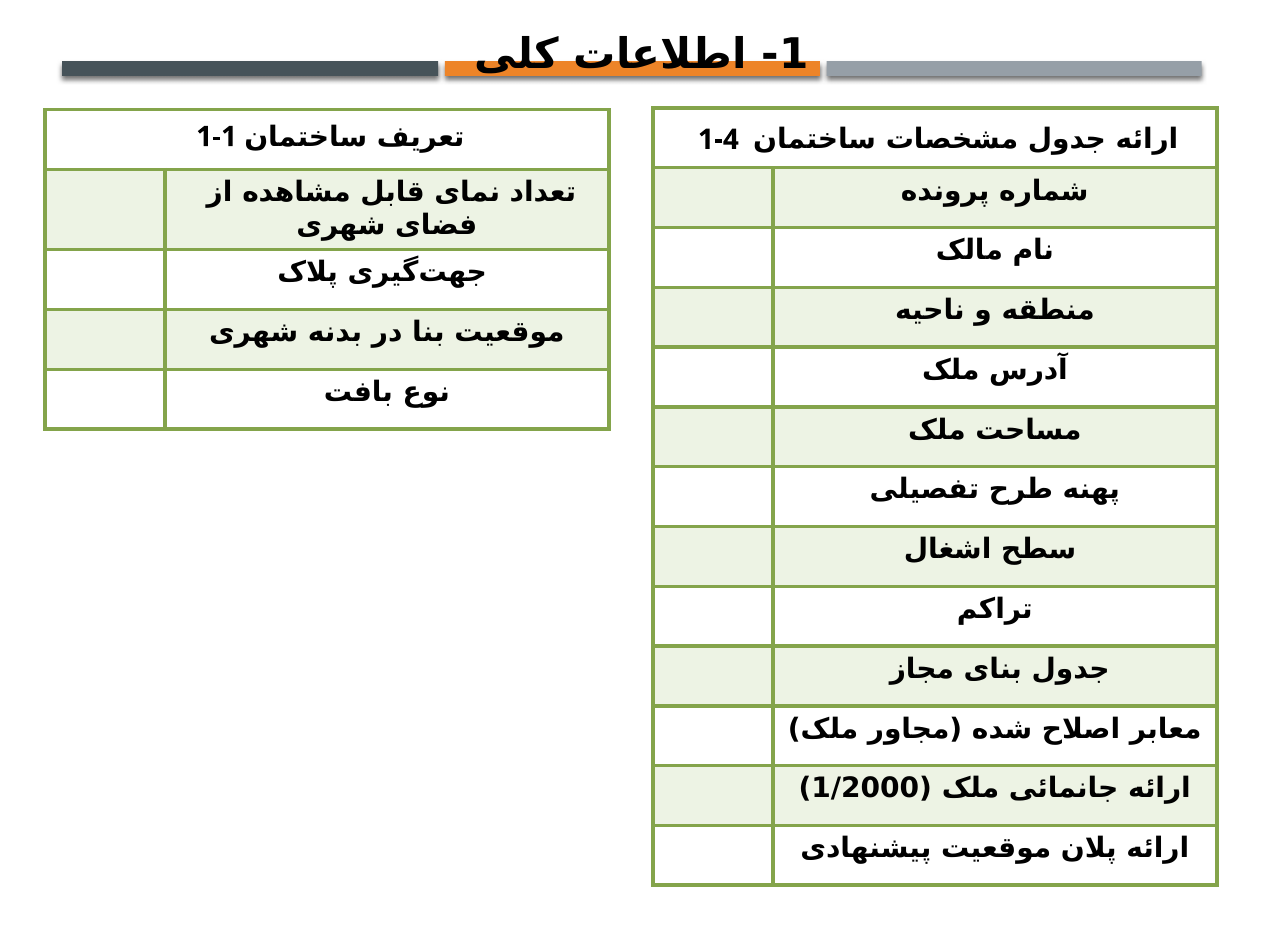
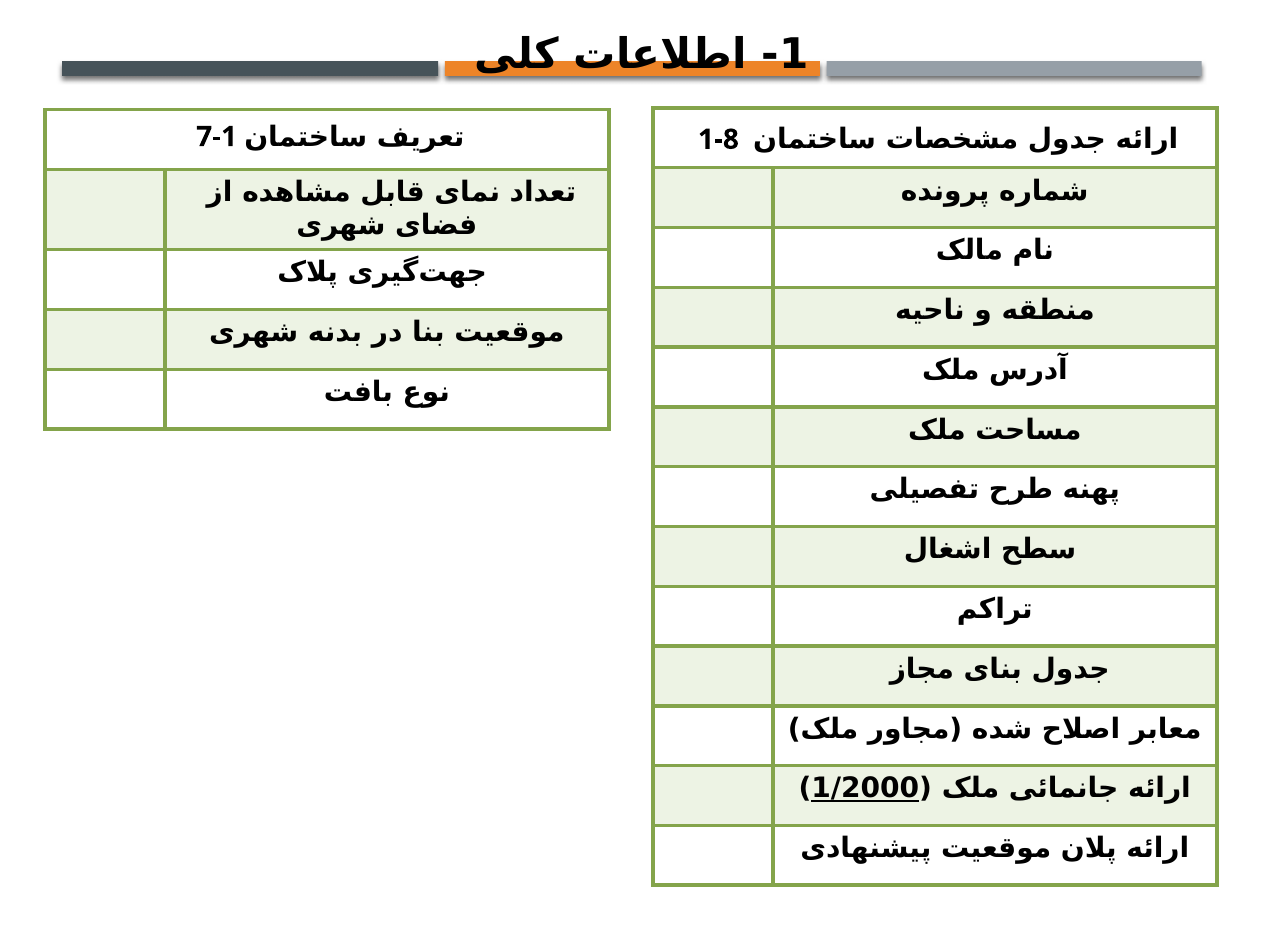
1-1: 1-1 -> 7-1
1-4: 1-4 -> 1-8
1/2000 underline: none -> present
